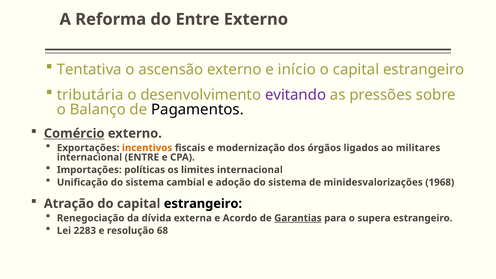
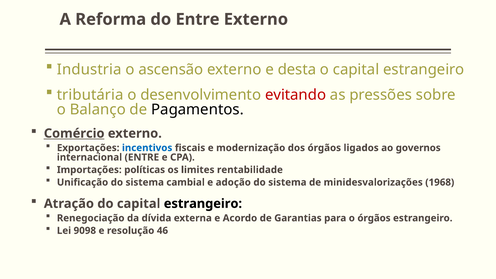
Tentativa: Tentativa -> Industria
início: início -> desta
evitando colour: purple -> red
incentivos colour: orange -> blue
militares: militares -> governos
limites internacional: internacional -> rentabilidade
Garantias underline: present -> none
o supera: supera -> órgãos
2283: 2283 -> 9098
68: 68 -> 46
